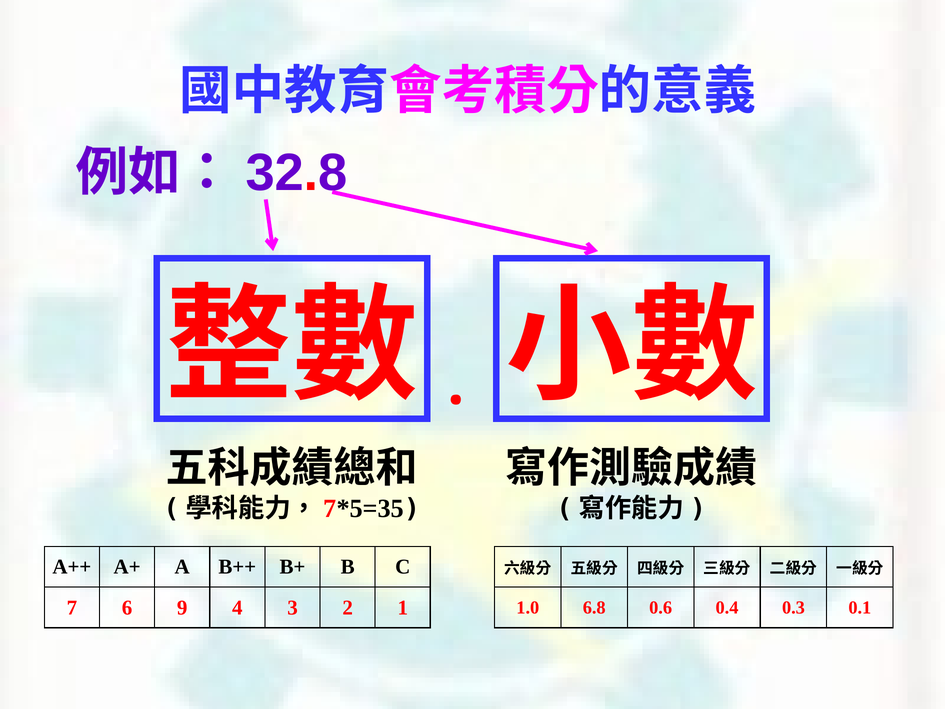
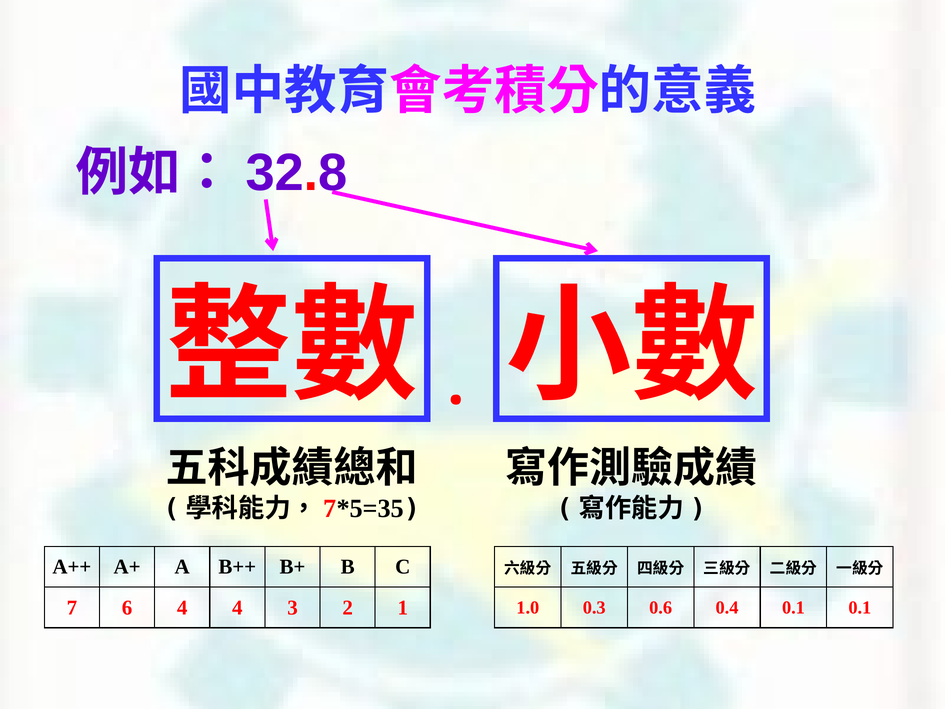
6 9: 9 -> 4
6.8: 6.8 -> 0.3
0.4 0.3: 0.3 -> 0.1
